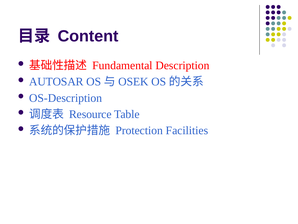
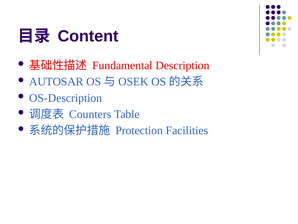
Resource: Resource -> Counters
